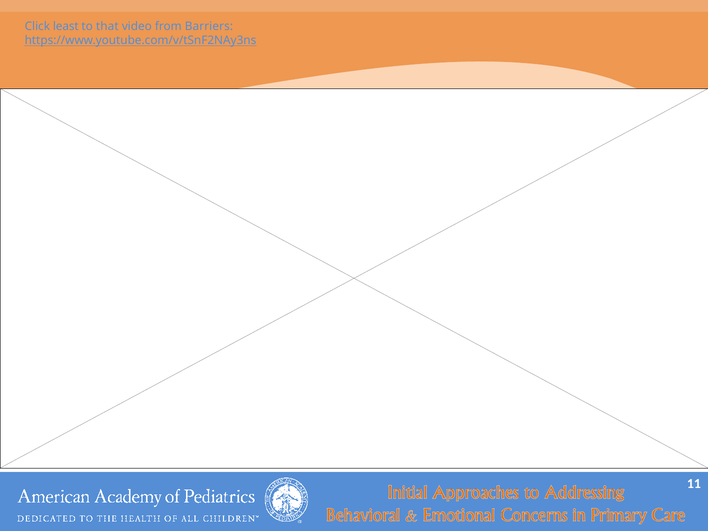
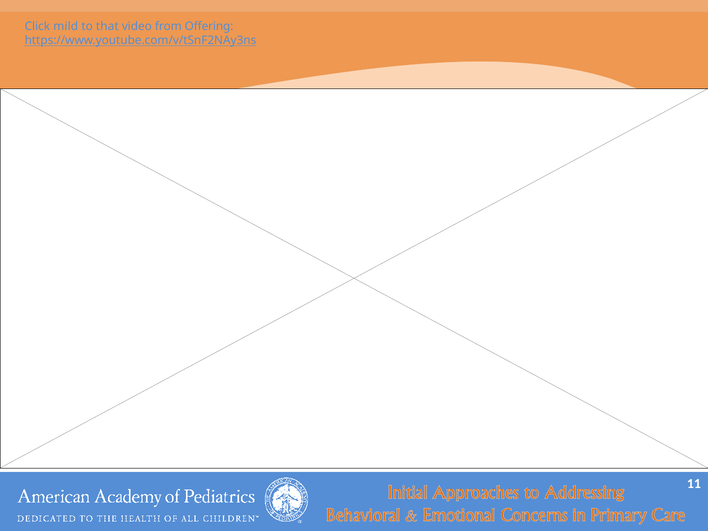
least: least -> mild
Barriers: Barriers -> Offering
